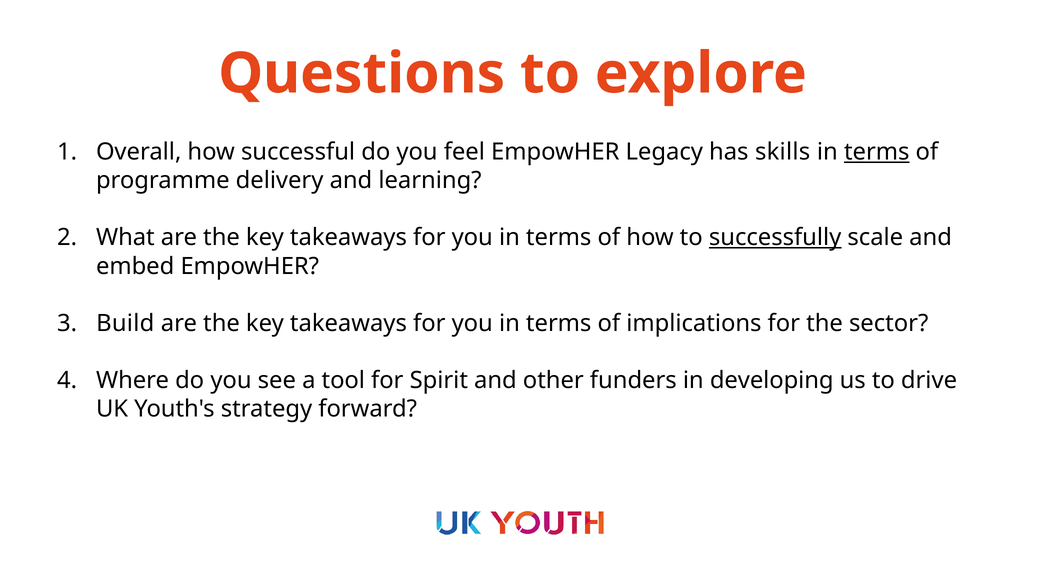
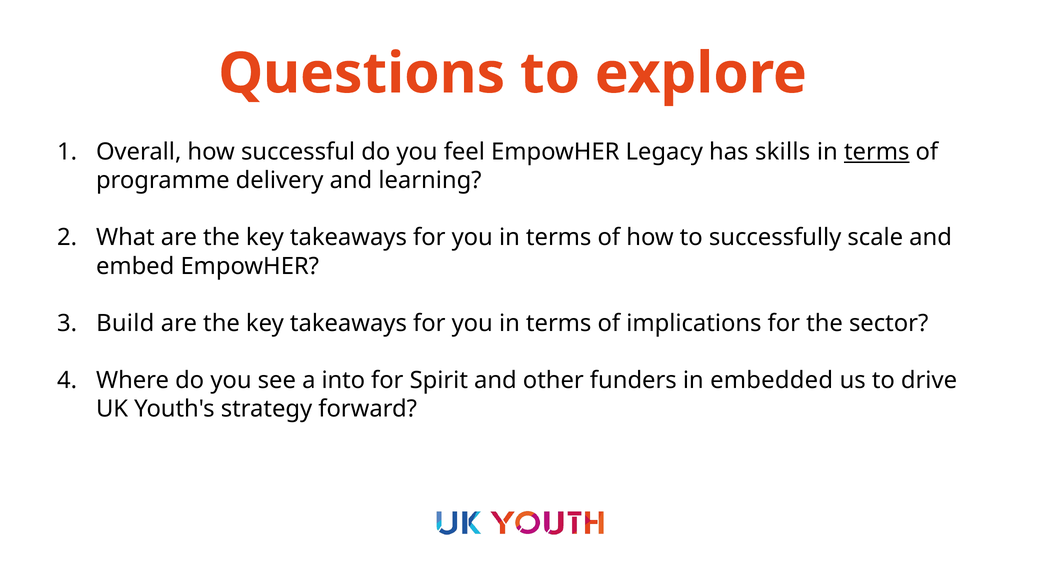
successfully underline: present -> none
tool: tool -> into
developing: developing -> embedded
